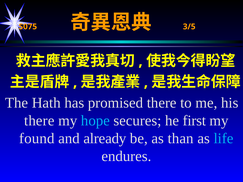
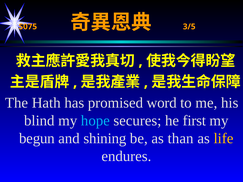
promised there: there -> word
there at (39, 121): there -> blind
found: found -> begun
already: already -> shining
life colour: light blue -> yellow
